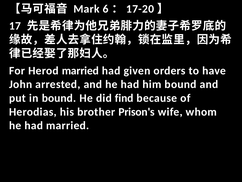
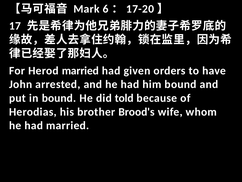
find: find -> told
Prison's: Prison's -> Brood's
